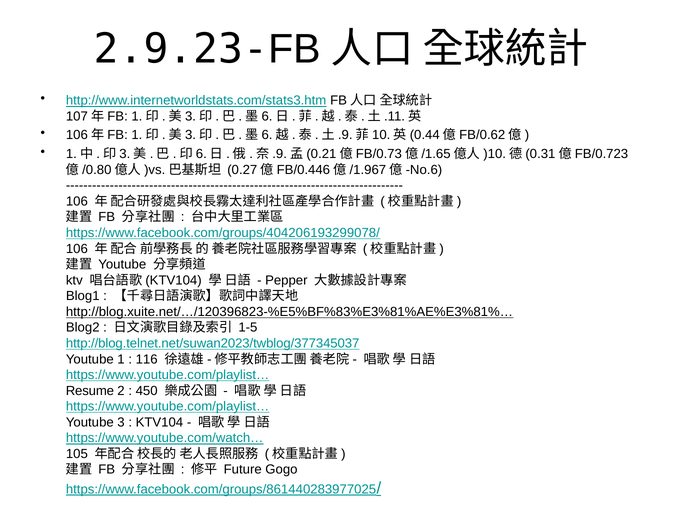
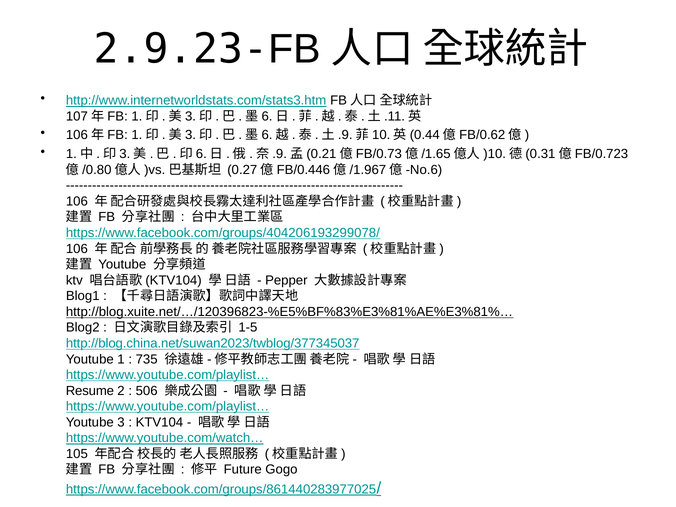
http://blog.telnet.net/suwan2023/twblog/377345037: http://blog.telnet.net/suwan2023/twblog/377345037 -> http://blog.china.net/suwan2023/twblog/377345037
116: 116 -> 735
450: 450 -> 506
